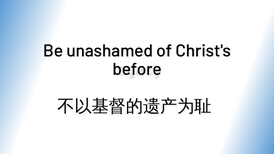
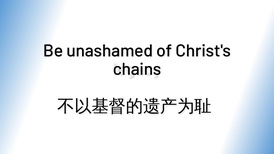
before: before -> chains
